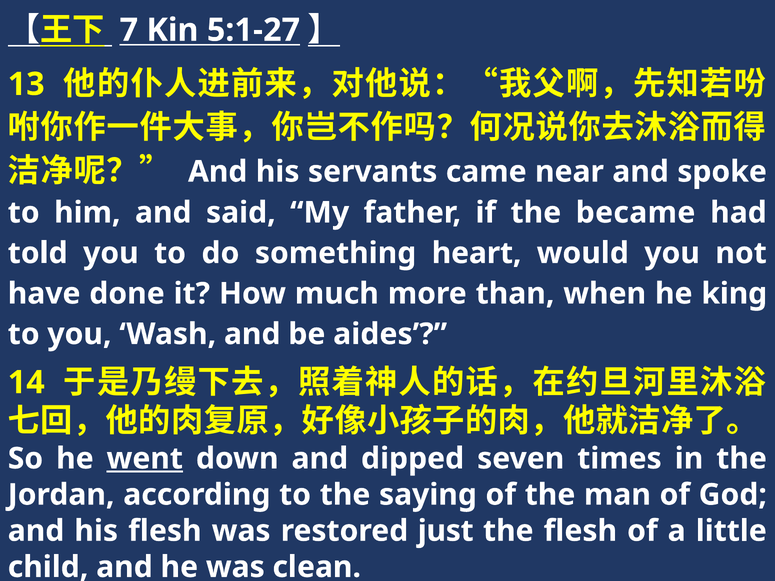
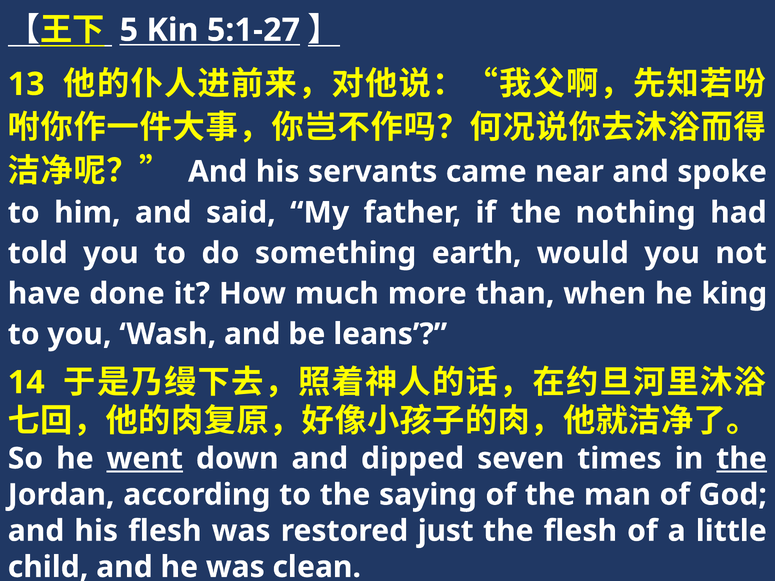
7: 7 -> 5
became: became -> nothing
heart: heart -> earth
aides: aides -> leans
the at (742, 459) underline: none -> present
